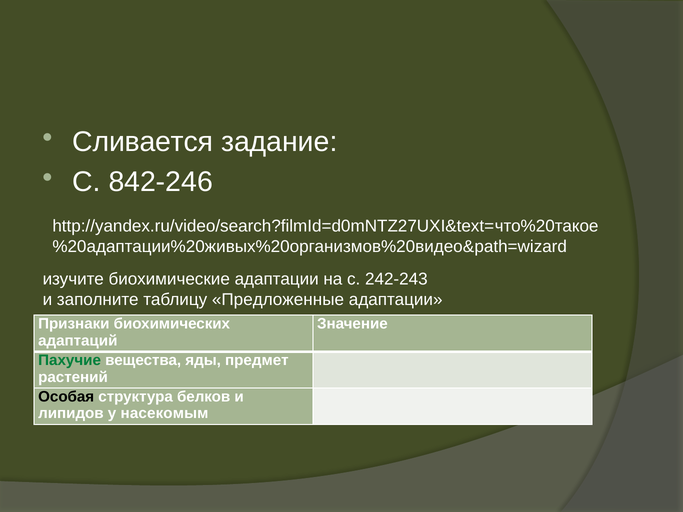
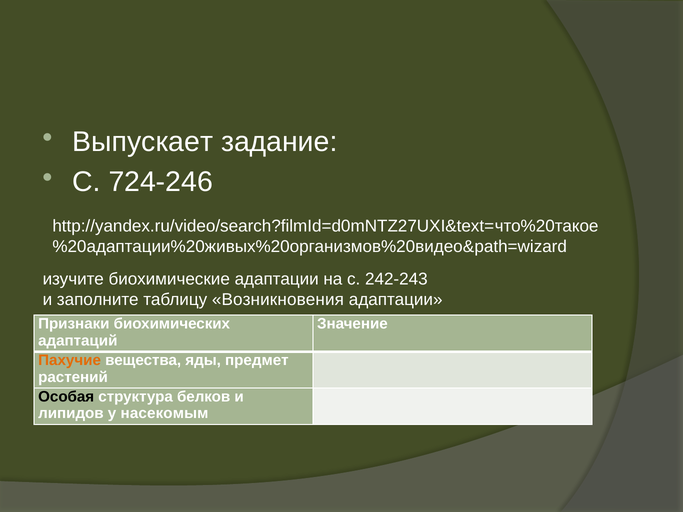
Сливается: Сливается -> Выпускает
842-246: 842-246 -> 724-246
Предложенные: Предложенные -> Возникновения
Пахучие colour: green -> orange
